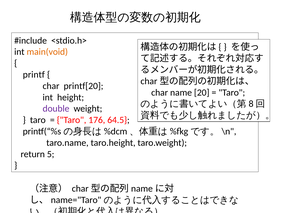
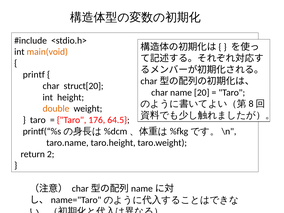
printf[20: printf[20 -> struct[20
double colour: purple -> orange
5: 5 -> 2
